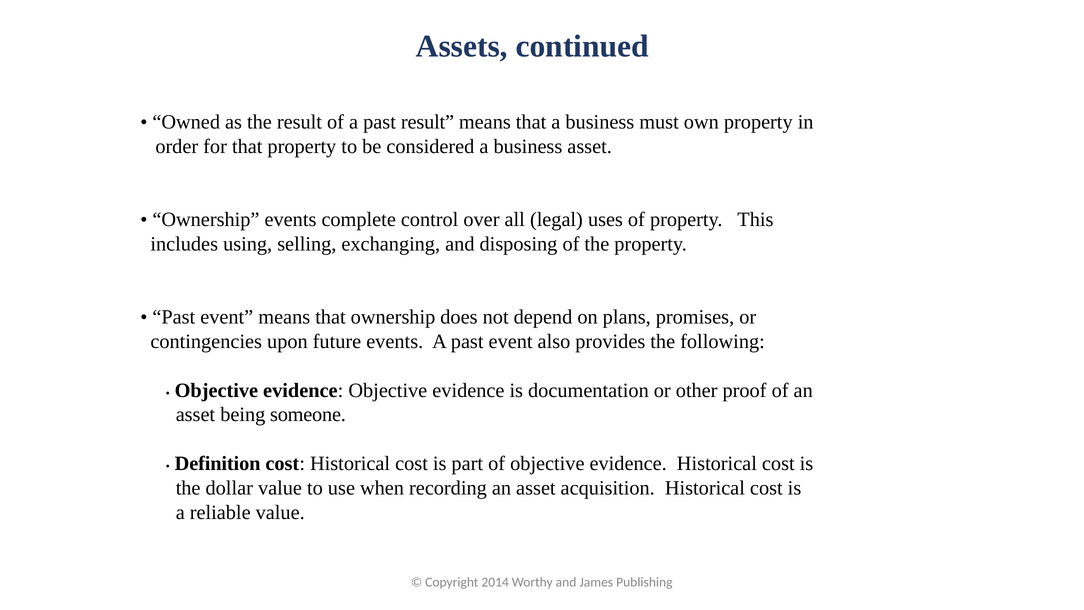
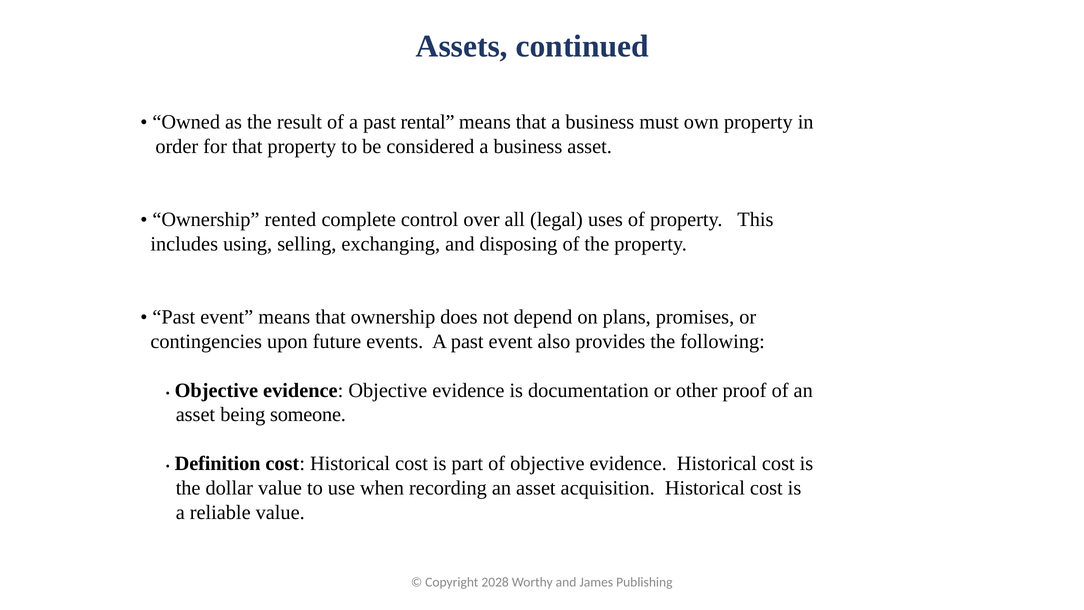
past result: result -> rental
Ownership events: events -> rented
2014: 2014 -> 2028
